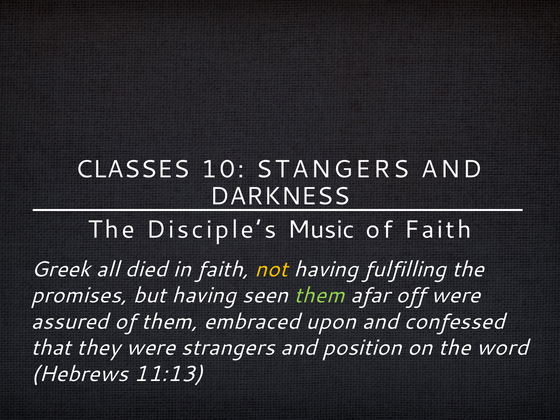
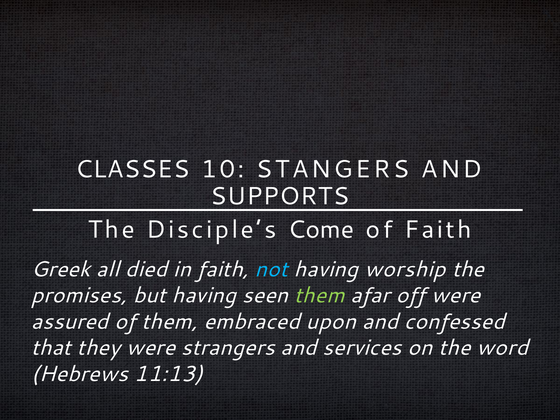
DARKNESS: DARKNESS -> SUPPORTS
Music: Music -> Come
not colour: yellow -> light blue
fulfilling: fulfilling -> worship
position: position -> services
